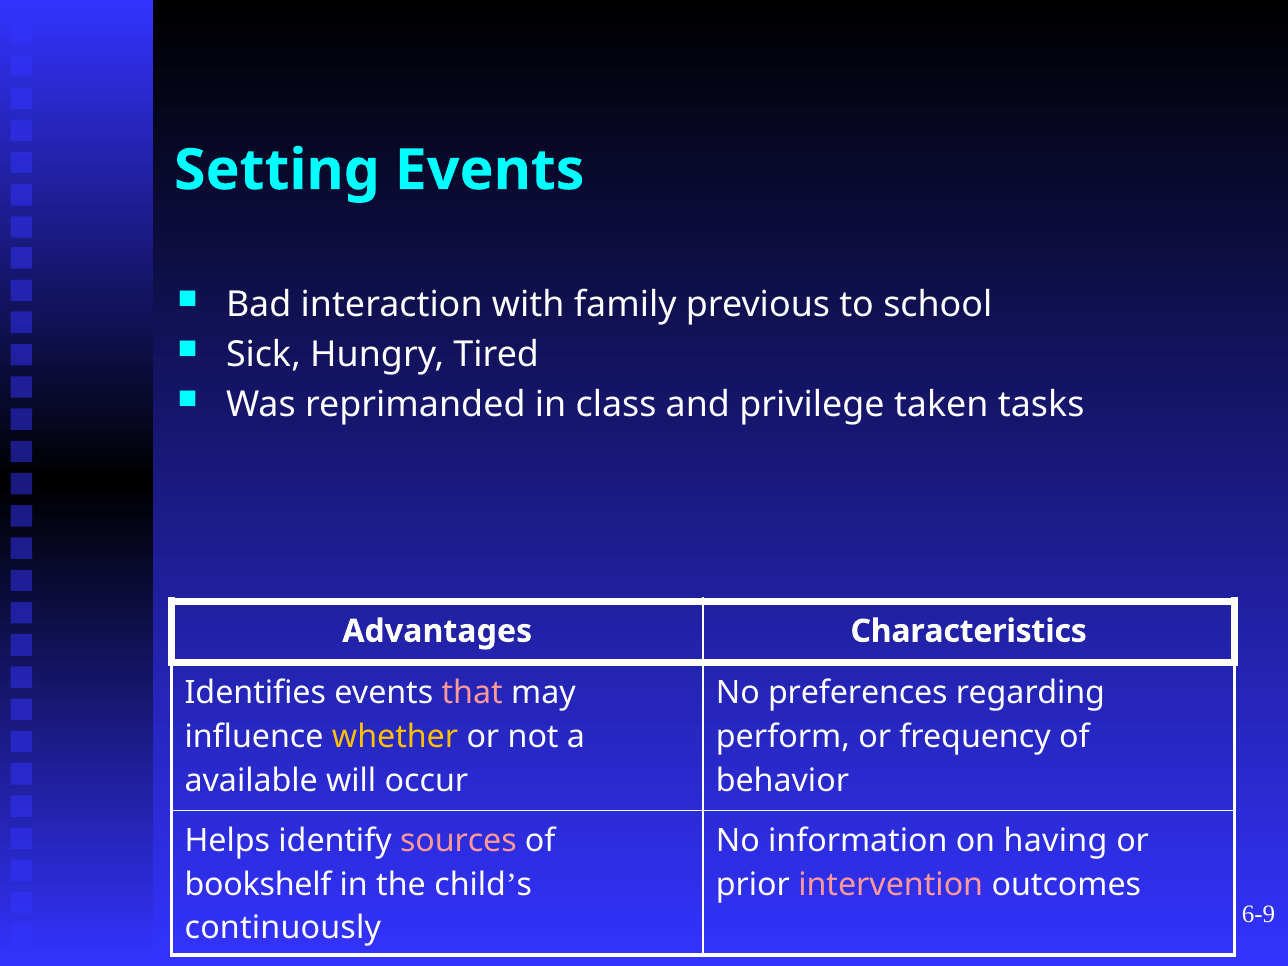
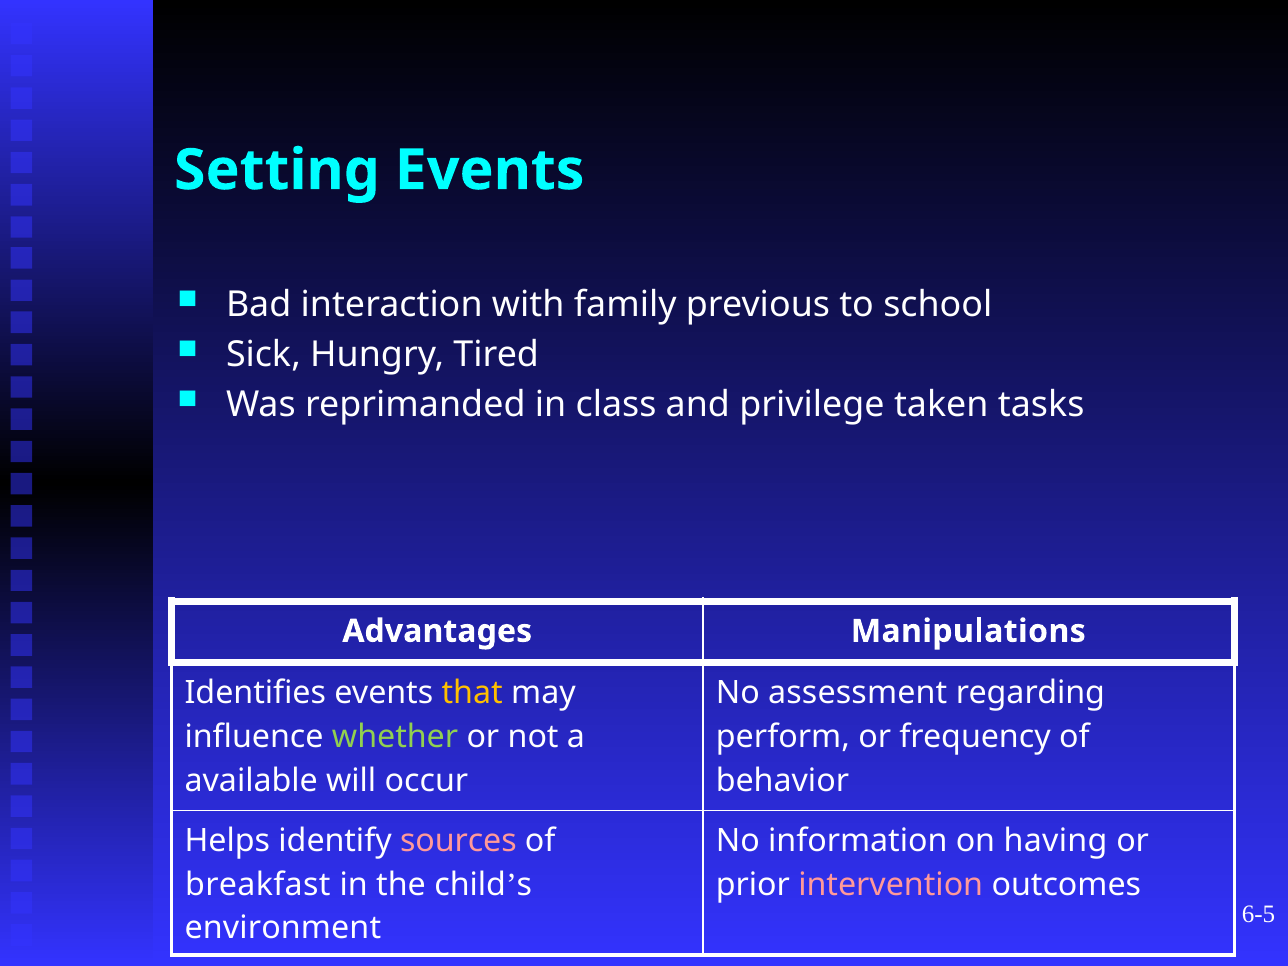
Characteristics: Characteristics -> Manipulations
that colour: pink -> yellow
preferences: preferences -> assessment
whether colour: yellow -> light green
bookshelf: bookshelf -> breakfast
6-9: 6-9 -> 6-5
continuously: continuously -> environment
